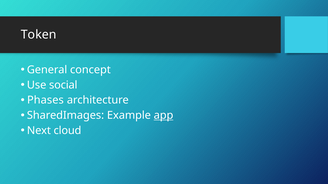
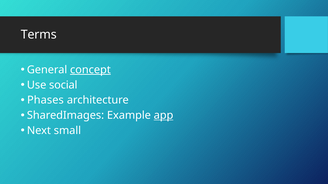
Token: Token -> Terms
concept underline: none -> present
cloud: cloud -> small
